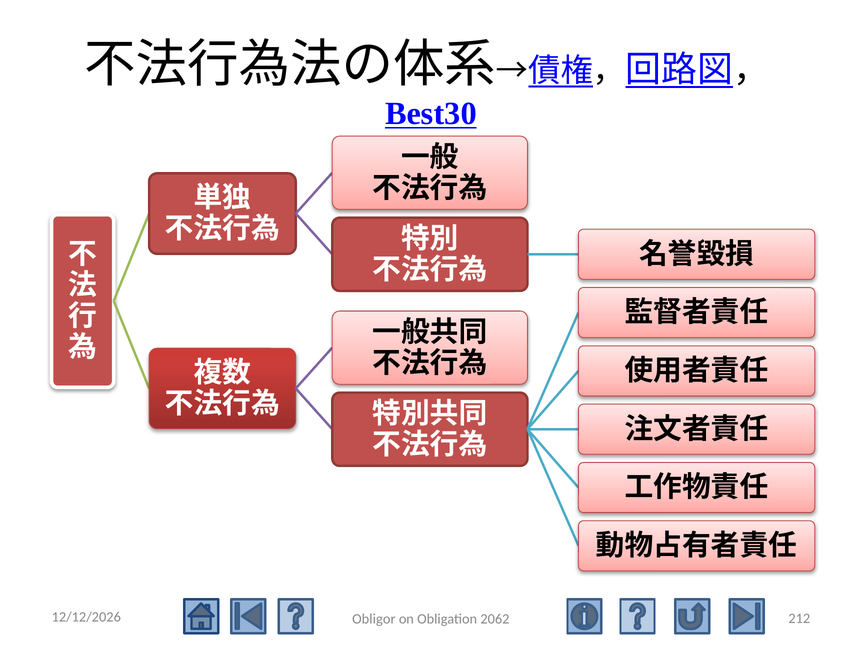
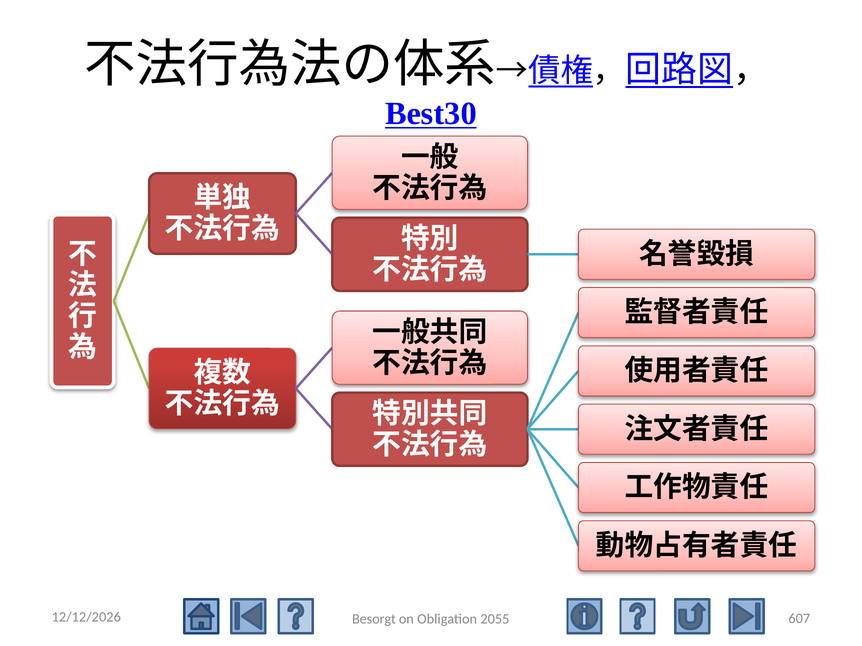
212: 212 -> 607
Obligor: Obligor -> Besorgt
2062: 2062 -> 2055
